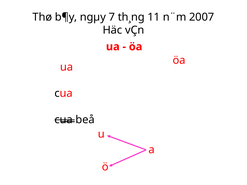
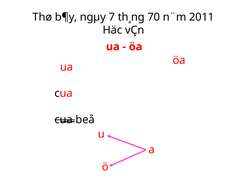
11: 11 -> 70
2007: 2007 -> 2011
